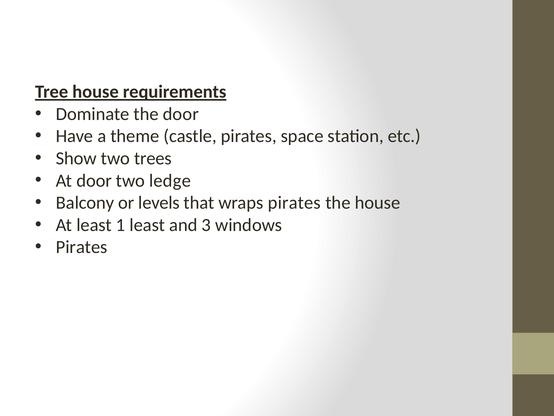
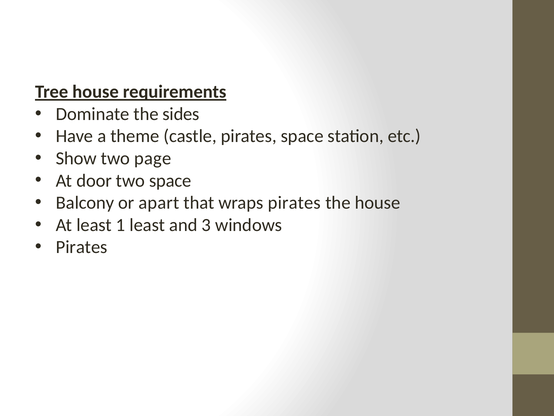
the door: door -> sides
trees: trees -> page
two ledge: ledge -> space
levels: levels -> apart
